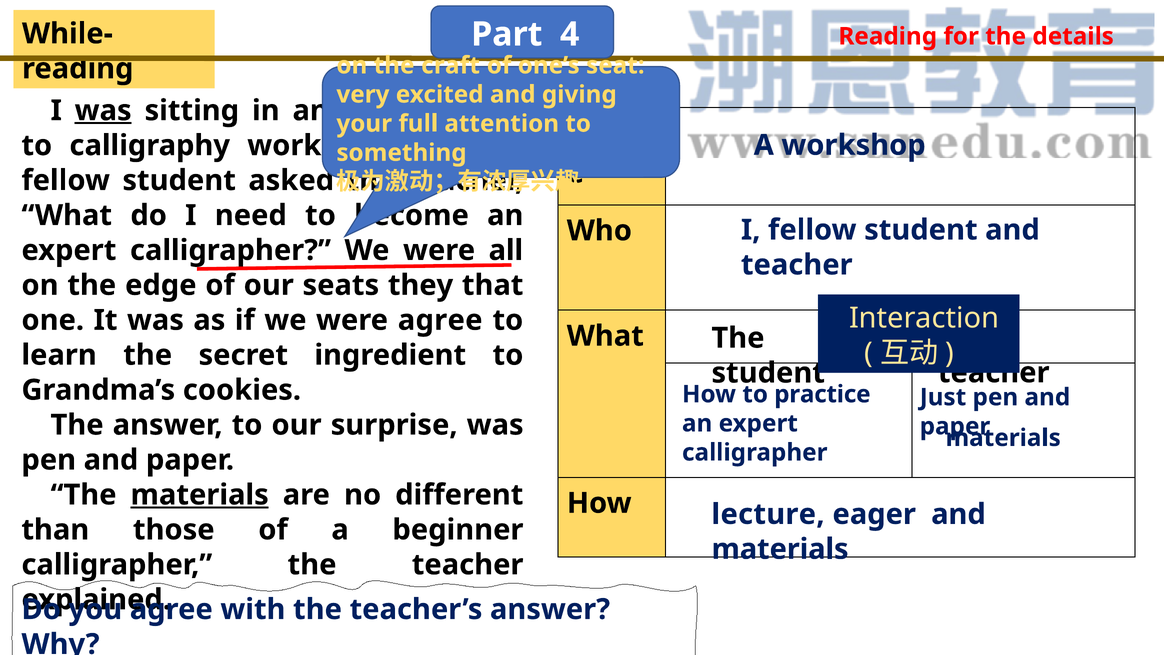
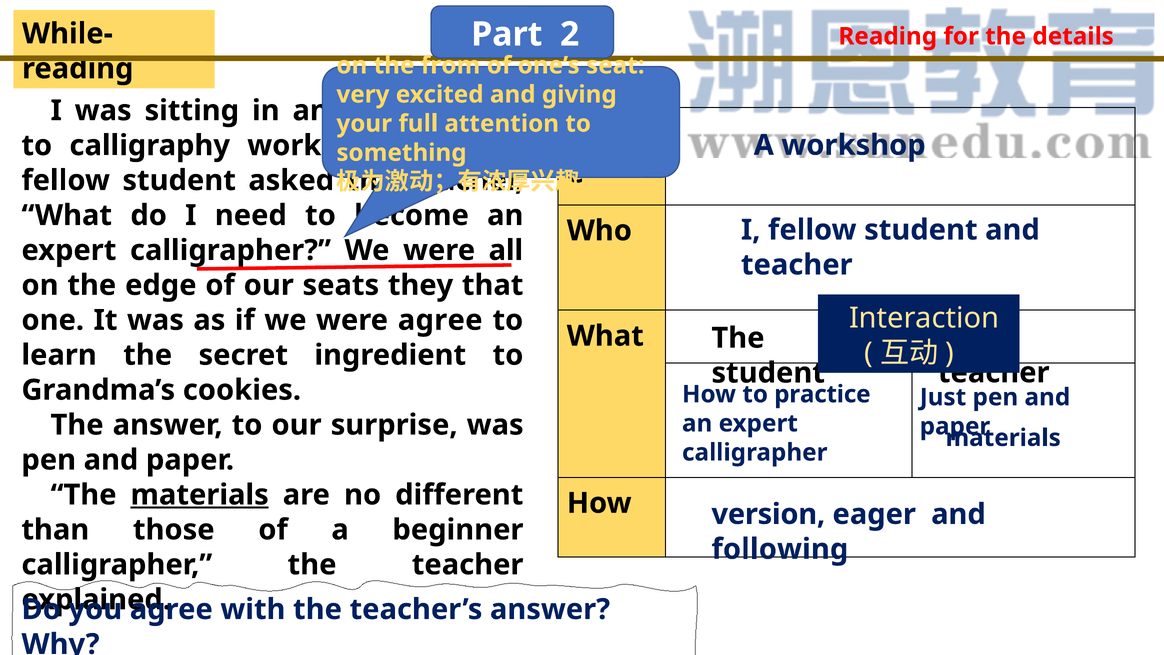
4: 4 -> 2
craft: craft -> from
was at (103, 111) underline: present -> none
lecture: lecture -> version
materials at (780, 549): materials -> following
